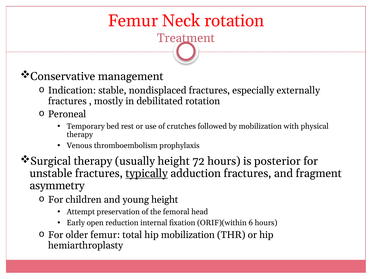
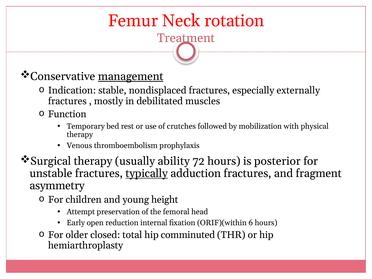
management underline: none -> present
debilitated rotation: rotation -> muscles
Peroneal: Peroneal -> Function
usually height: height -> ability
older femur: femur -> closed
hip mobilization: mobilization -> comminuted
